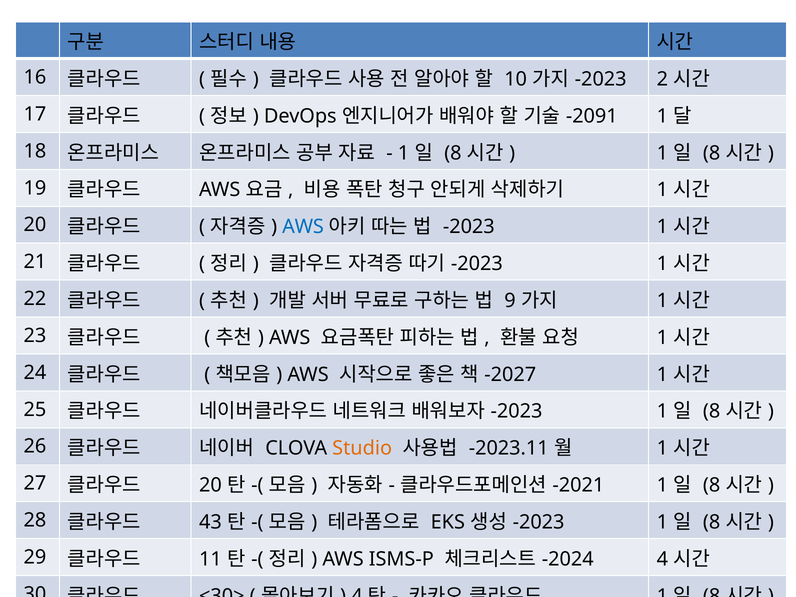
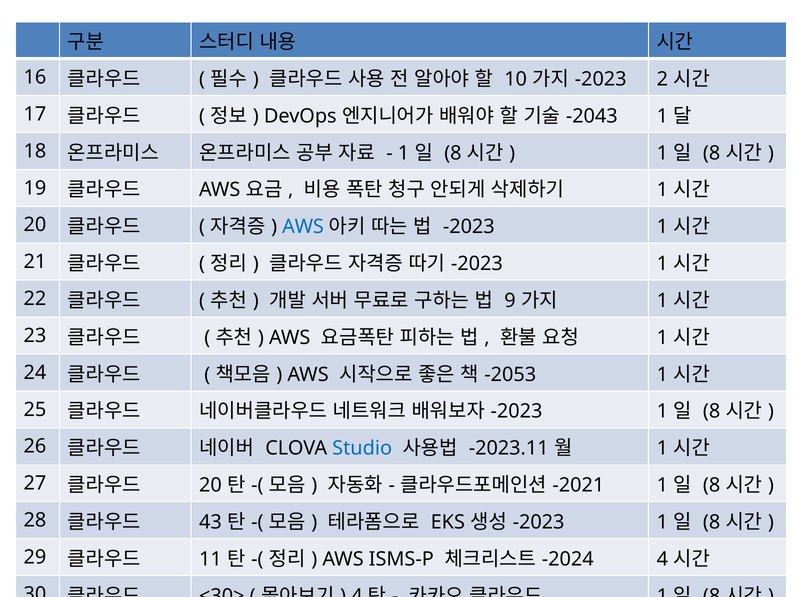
-2091: -2091 -> -2043
-2027: -2027 -> -2053
Studio colour: orange -> blue
